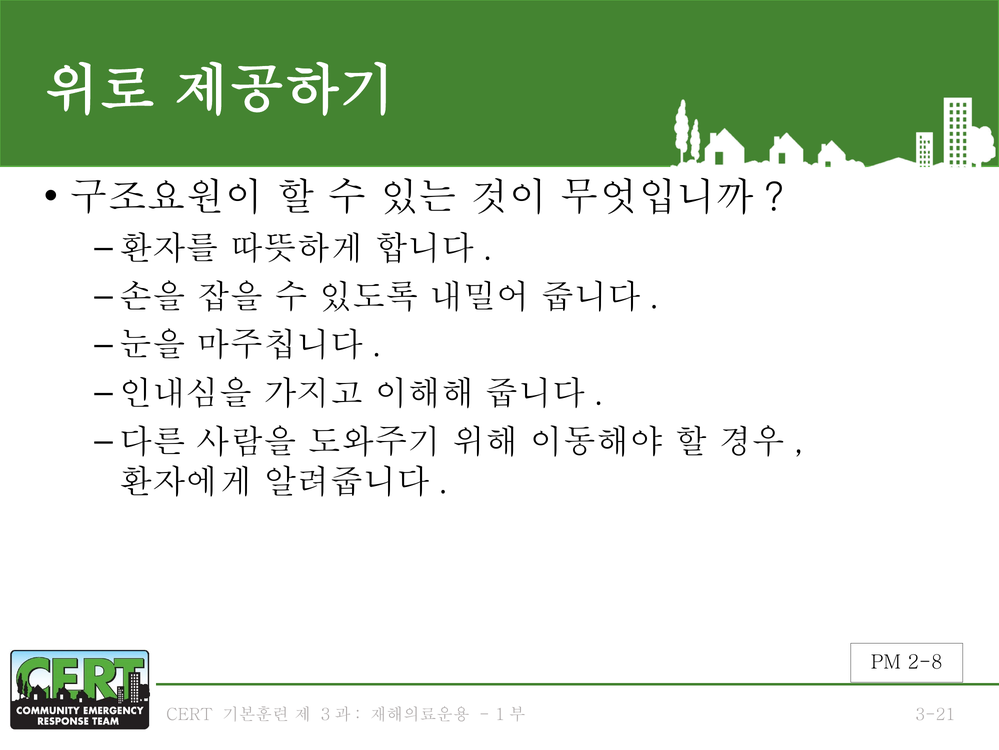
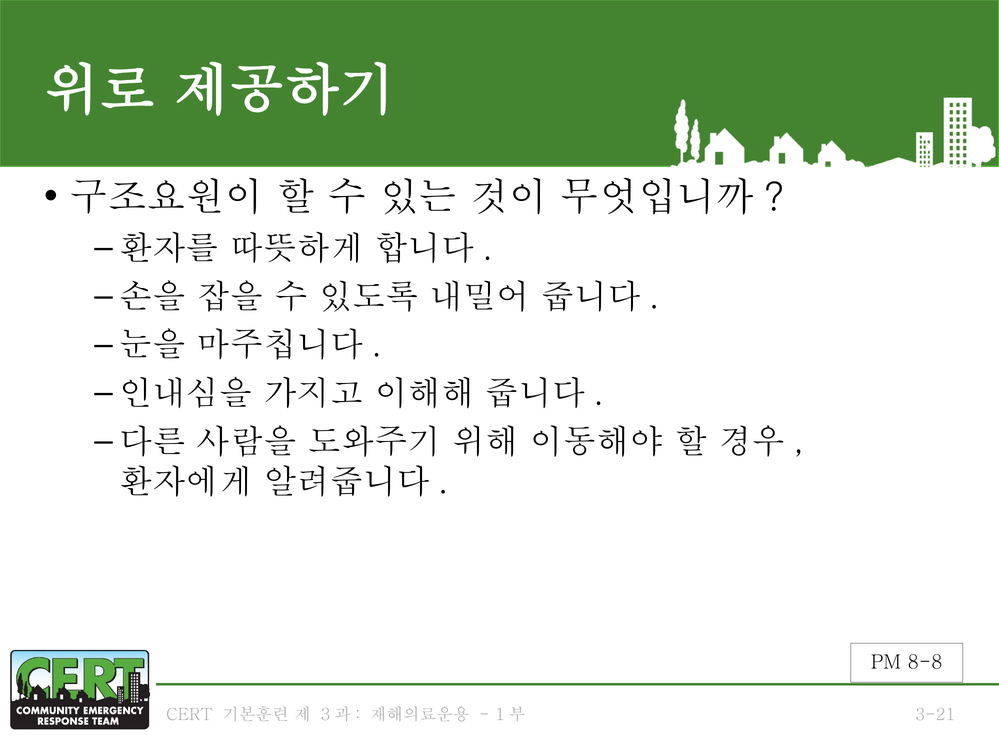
2-8: 2-8 -> 8-8
